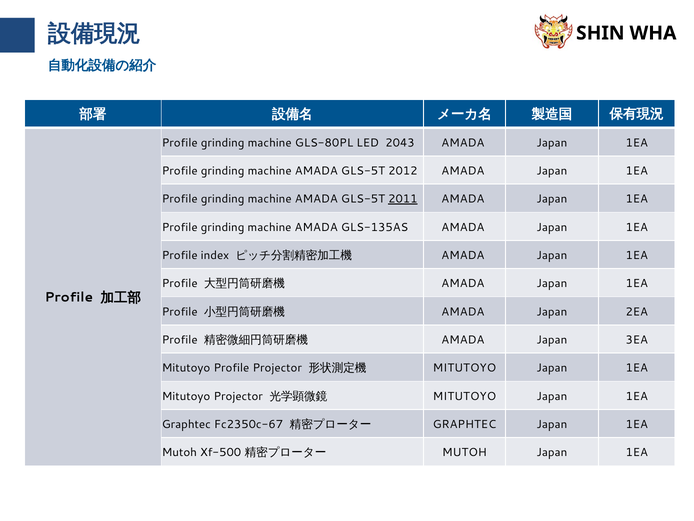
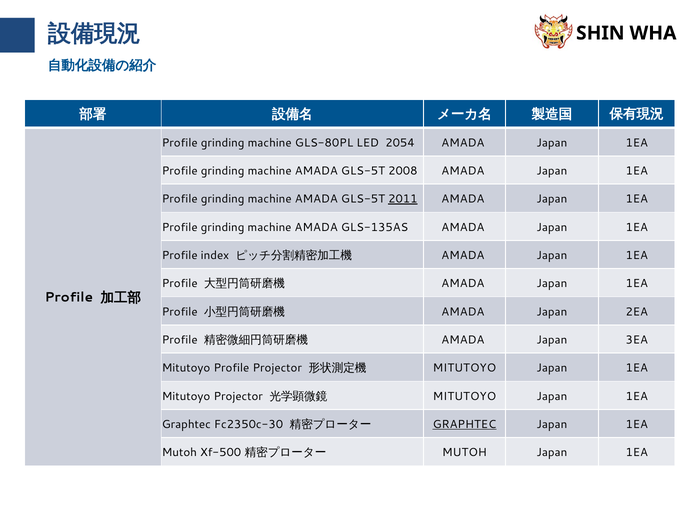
2043: 2043 -> 2054
2012: 2012 -> 2008
Fc2350c-67: Fc2350c-67 -> Fc2350c-30
GRAPHTEC at (464, 424) underline: none -> present
